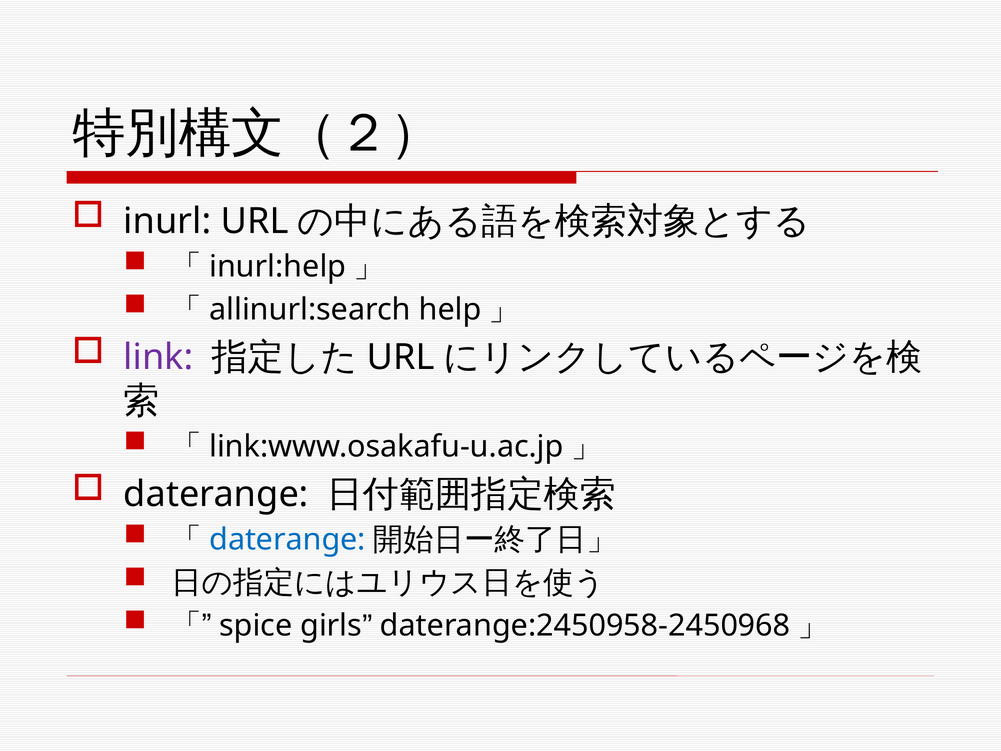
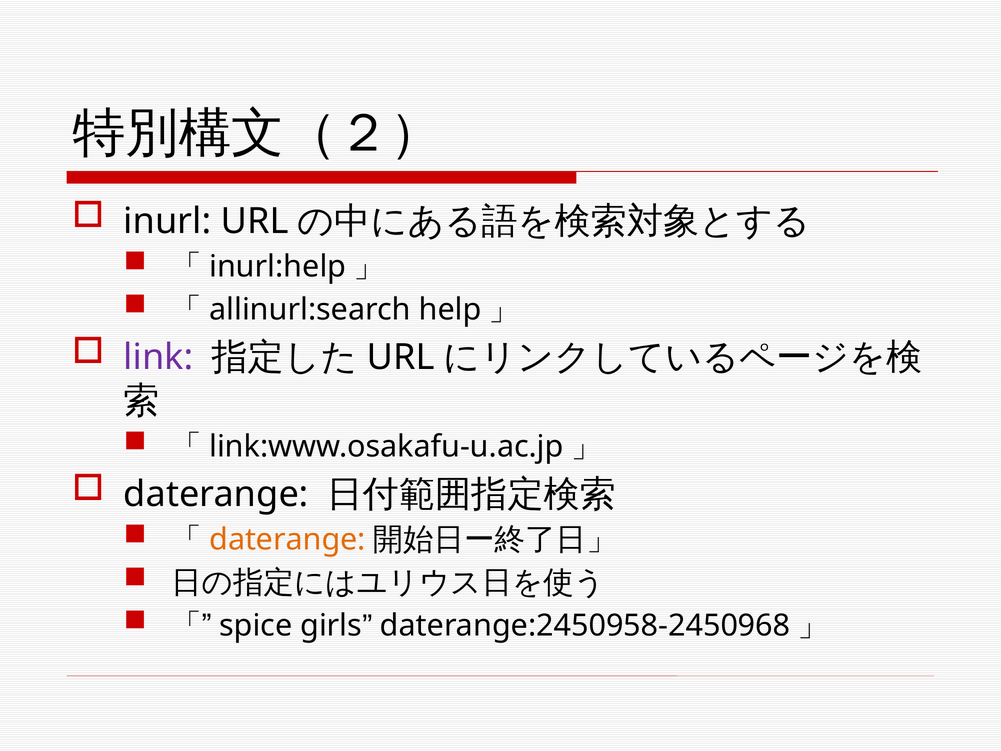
daterange at (287, 540) colour: blue -> orange
